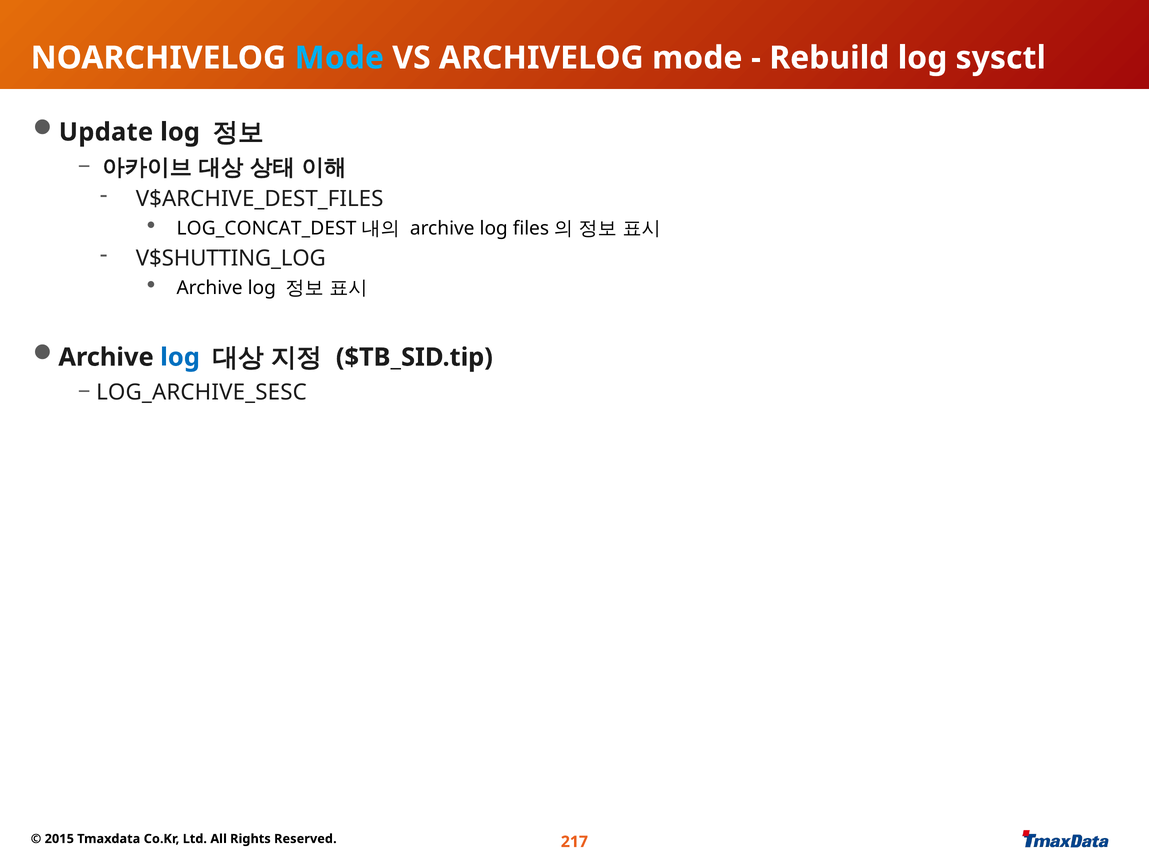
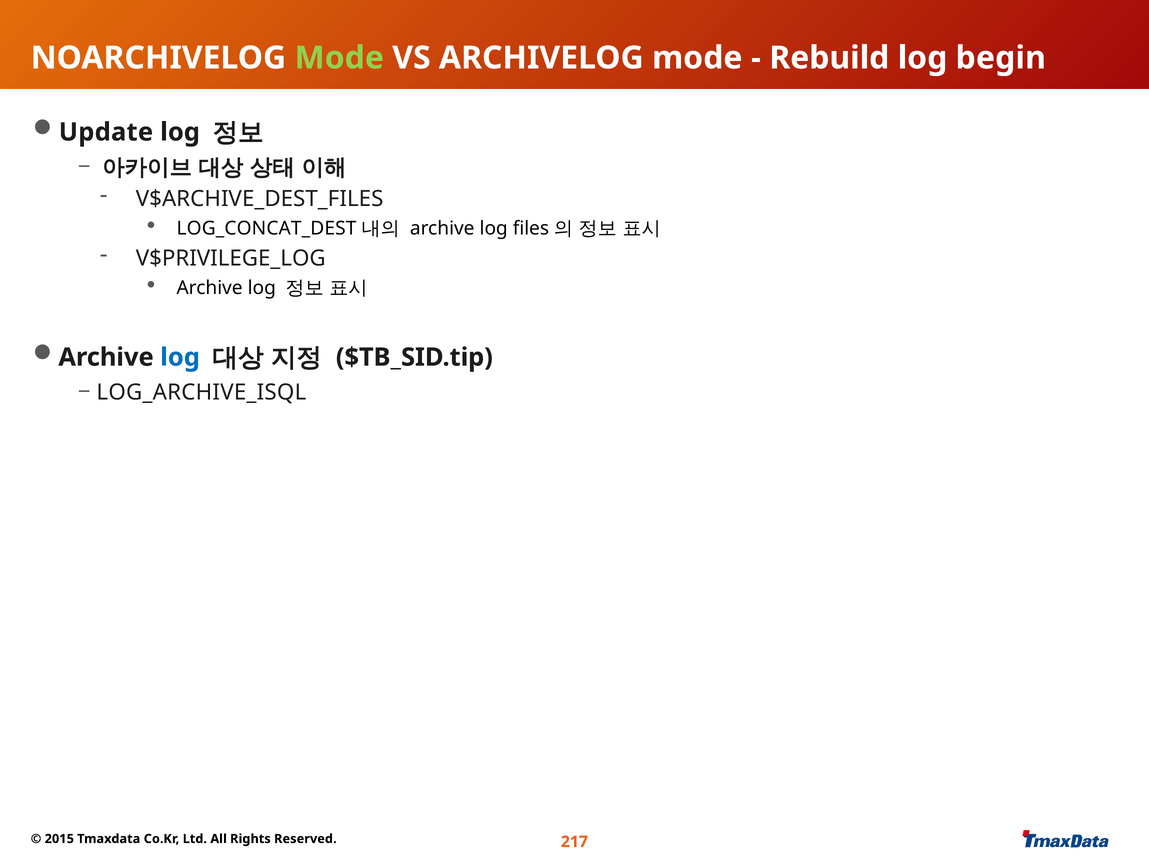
Mode at (339, 58) colour: light blue -> light green
sysctl: sysctl -> begin
V$SHUTTING_LOG: V$SHUTTING_LOG -> V$PRIVILEGE_LOG
LOG_ARCHIVE_SESC: LOG_ARCHIVE_SESC -> LOG_ARCHIVE_ISQL
